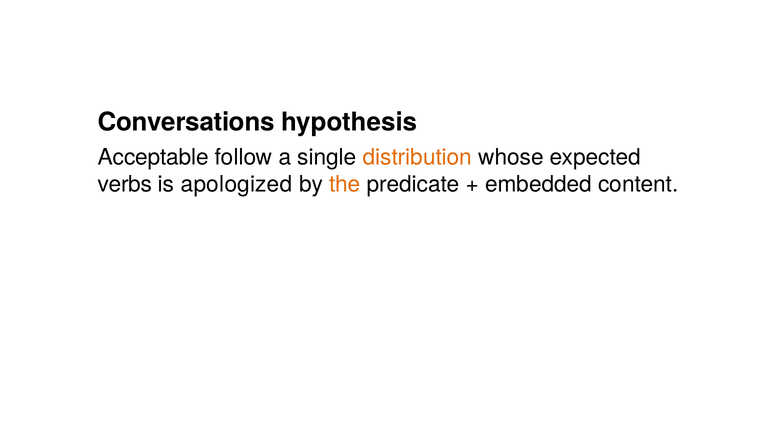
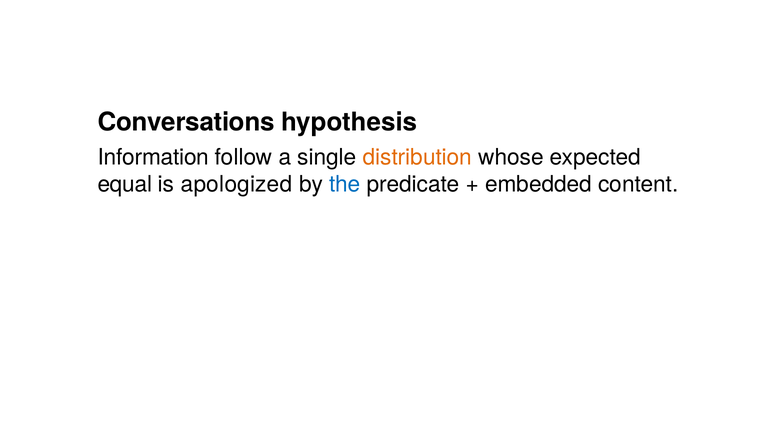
Acceptable: Acceptable -> Information
verbs: verbs -> equal
the colour: orange -> blue
